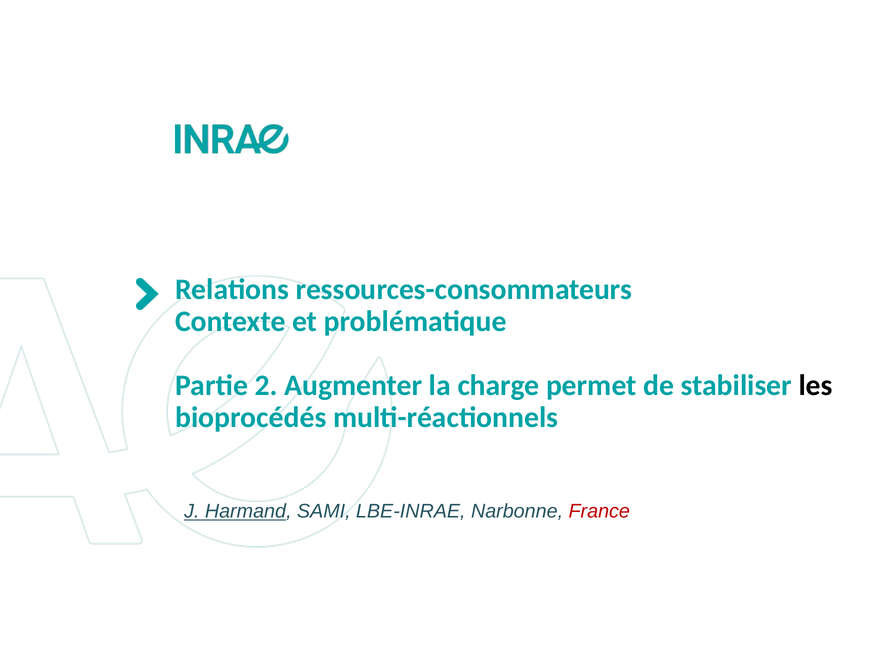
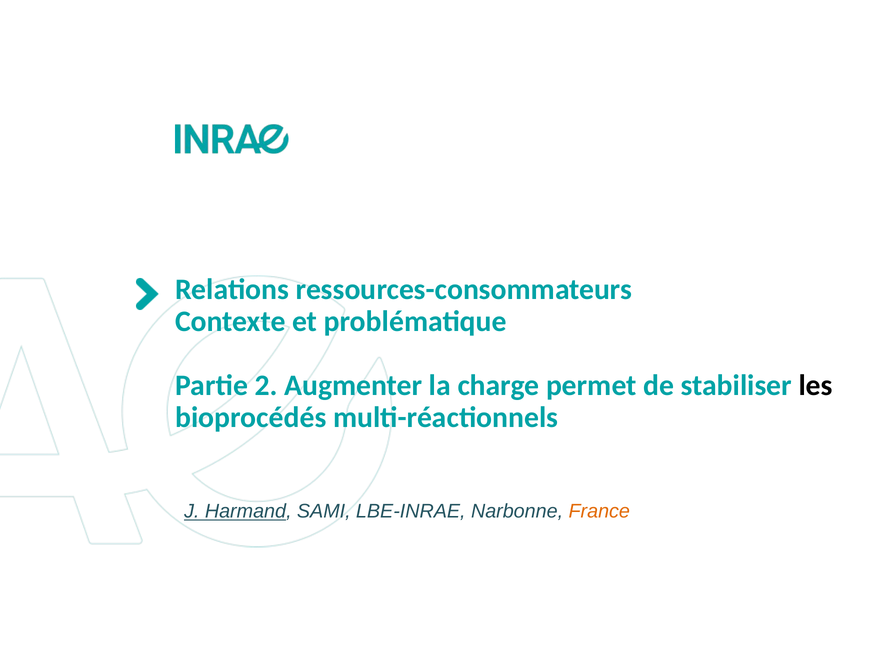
France colour: red -> orange
